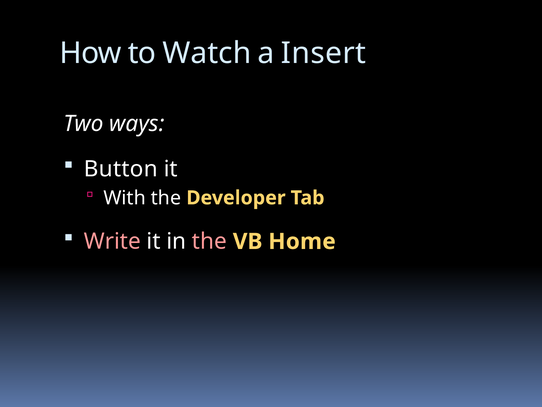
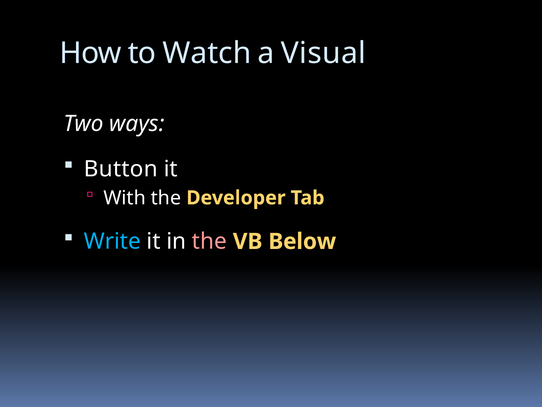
Insert: Insert -> Visual
Write colour: pink -> light blue
Home: Home -> Below
